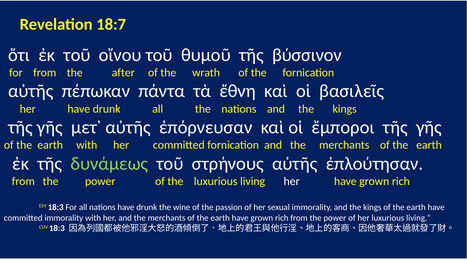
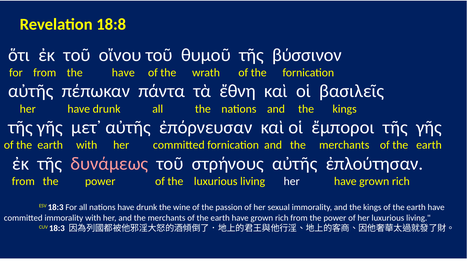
18:7: 18:7 -> 18:8
the after: after -> have
δυνάμεως colour: light green -> pink
